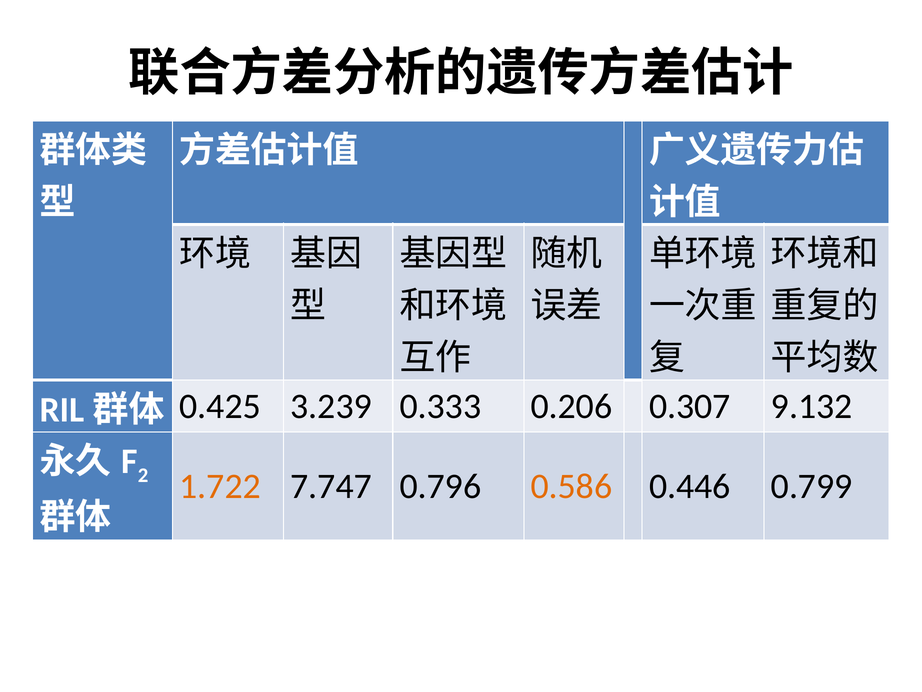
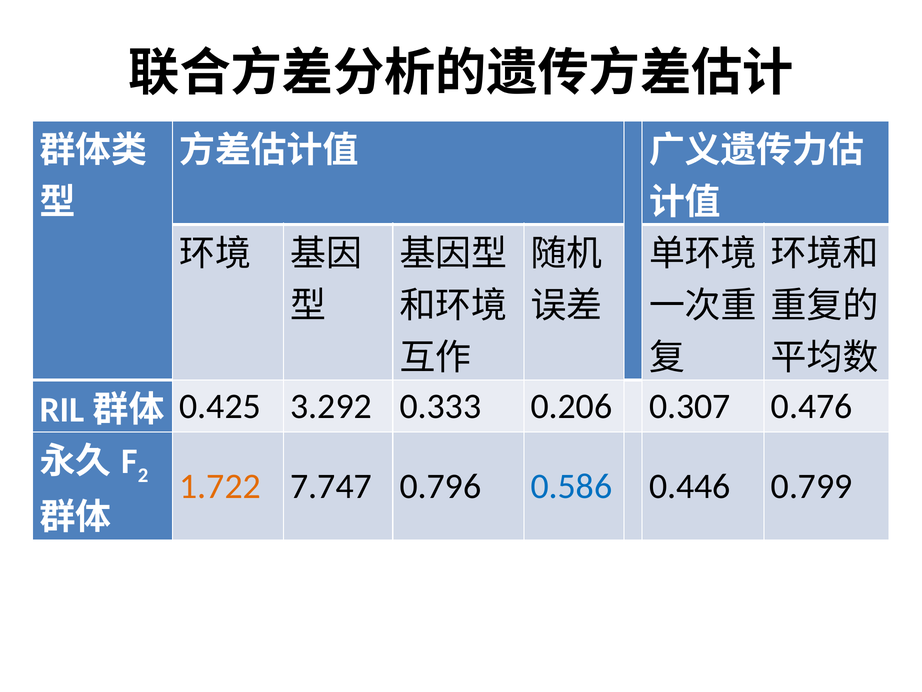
3.239: 3.239 -> 3.292
9.132: 9.132 -> 0.476
0.586 colour: orange -> blue
